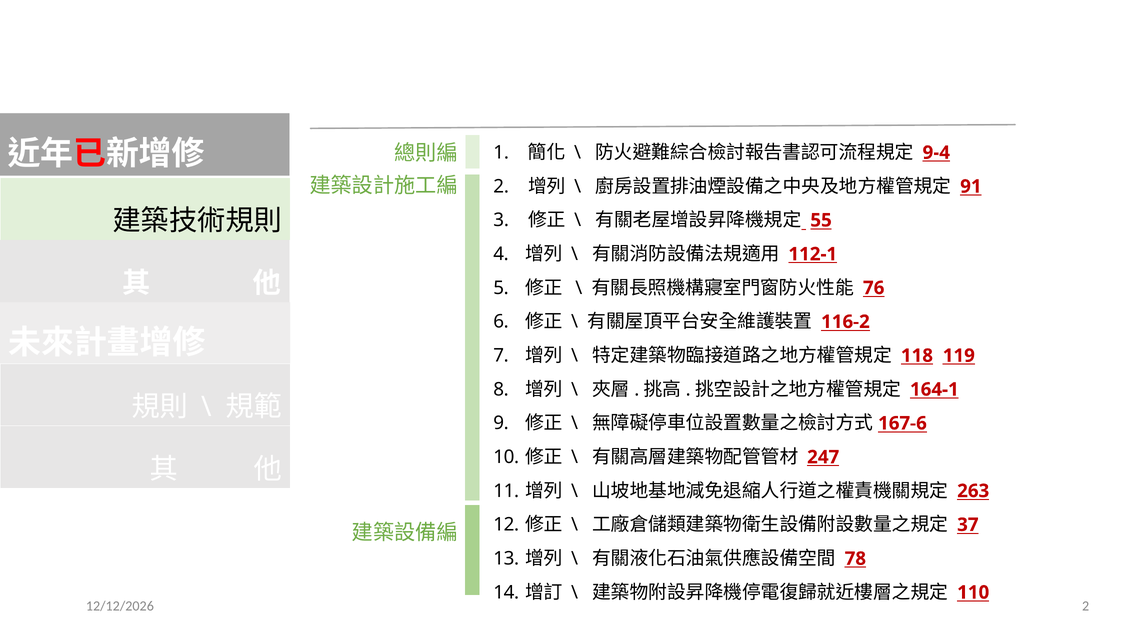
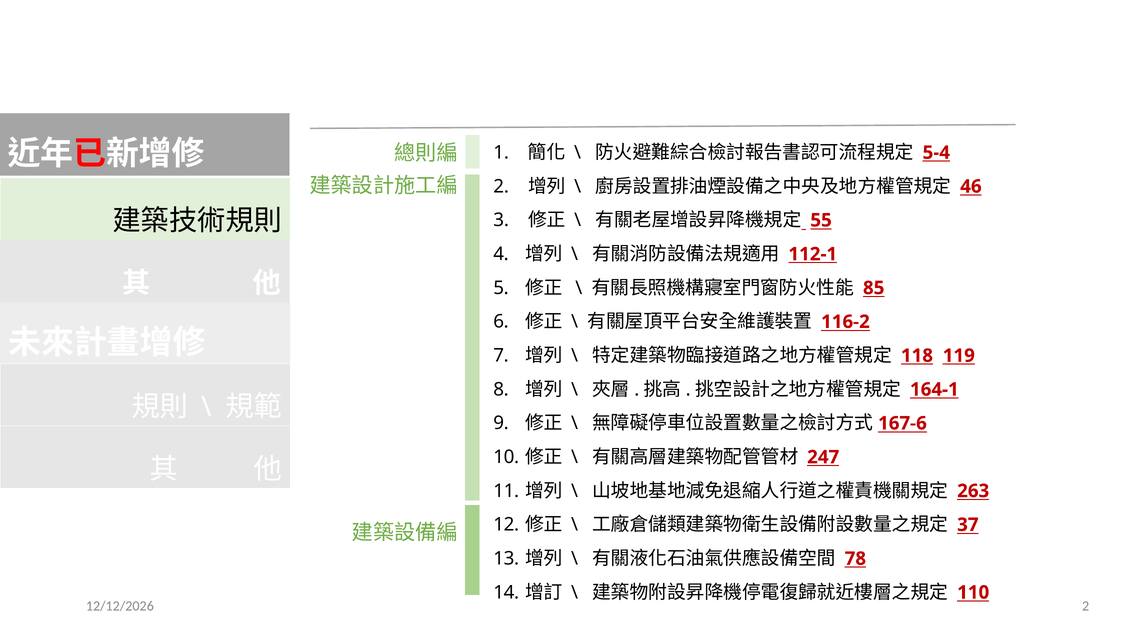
9-4: 9-4 -> 5-4
91: 91 -> 46
76: 76 -> 85
